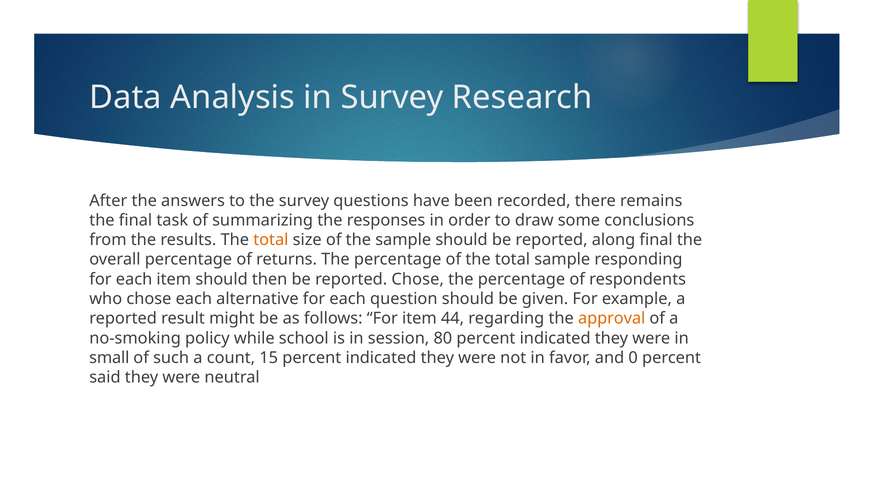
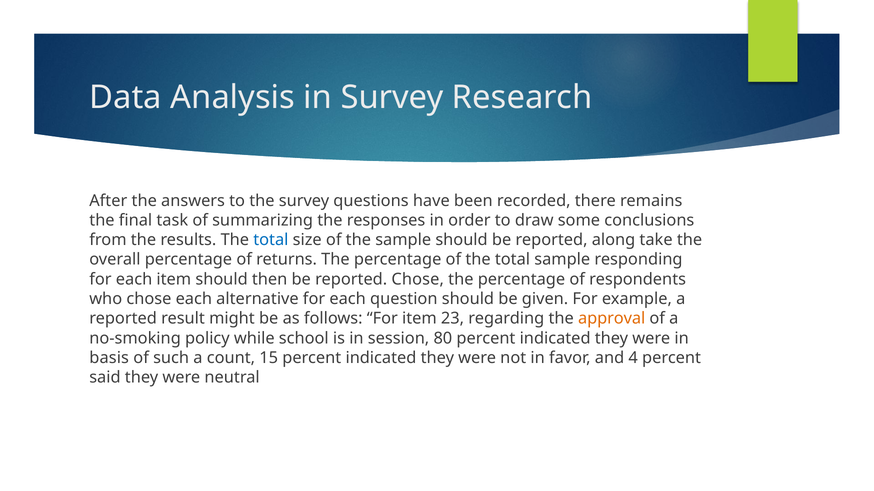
total at (271, 240) colour: orange -> blue
along final: final -> take
44: 44 -> 23
small: small -> basis
0: 0 -> 4
